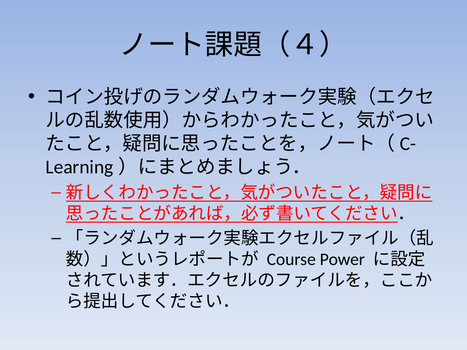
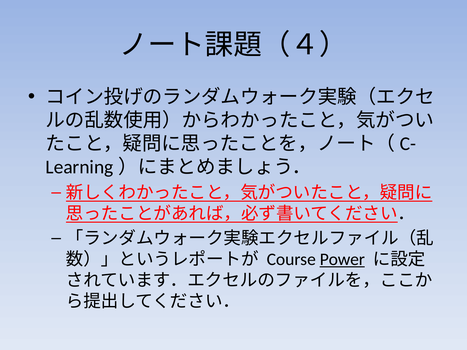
Power underline: none -> present
